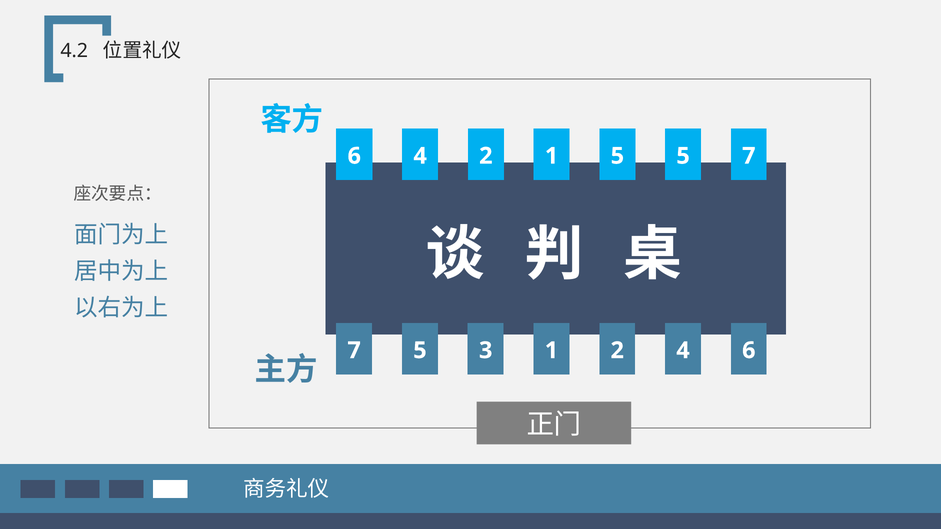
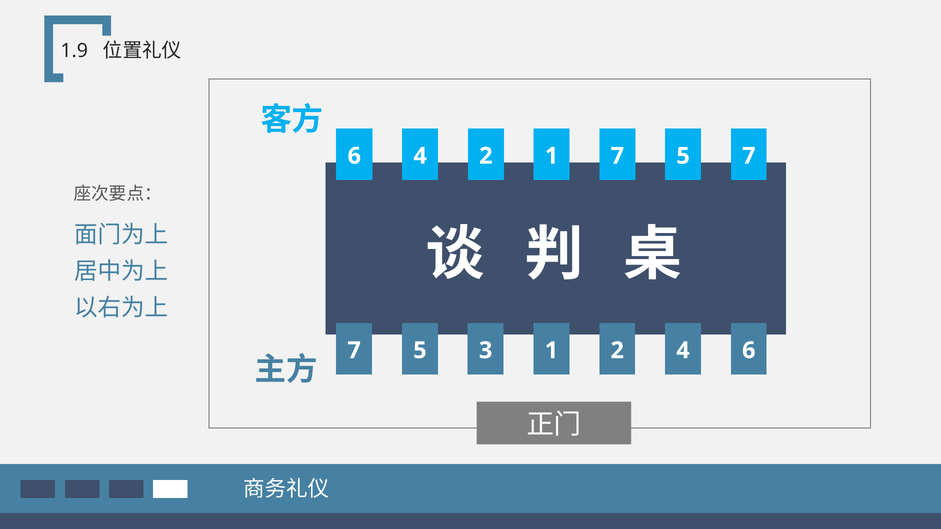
4.2: 4.2 -> 1.9
1 5: 5 -> 7
